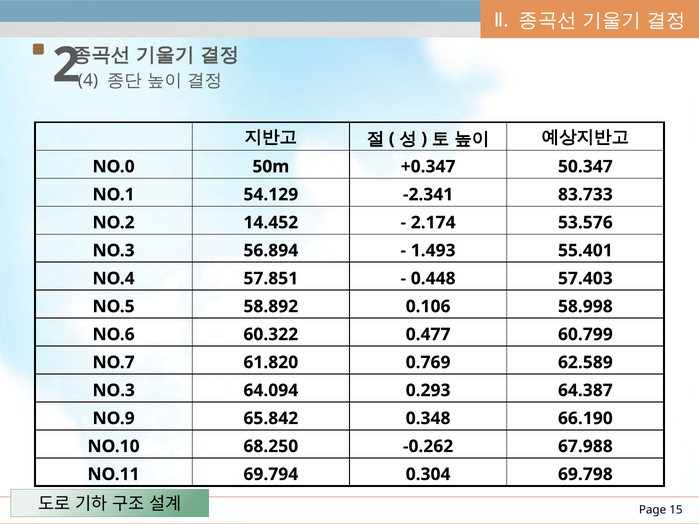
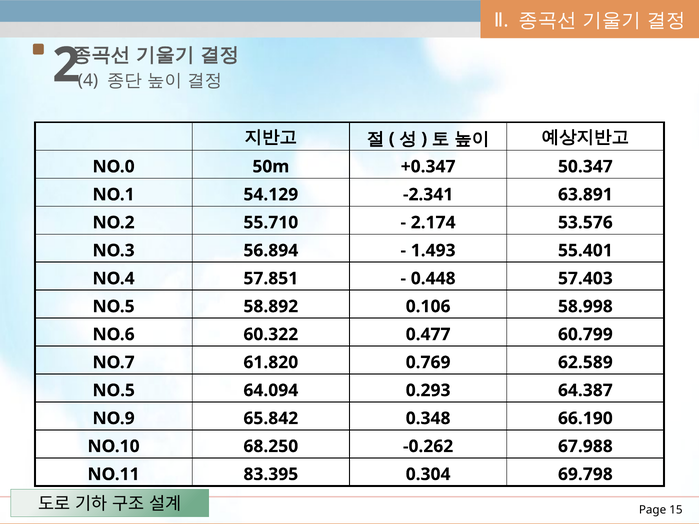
83.733: 83.733 -> 63.891
14.452: 14.452 -> 55.710
NO.3 at (114, 391): NO.3 -> NO.5
69.794: 69.794 -> 83.395
